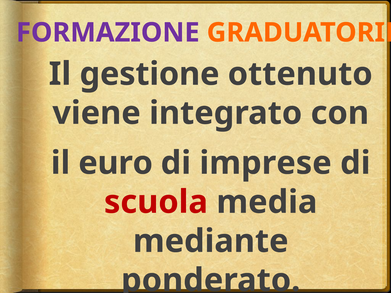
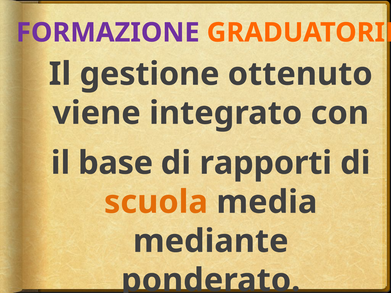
euro: euro -> base
imprese: imprese -> rapporti
scuola colour: red -> orange
